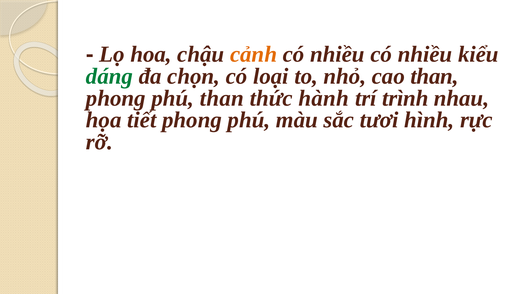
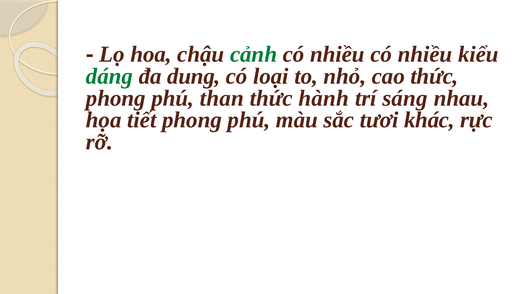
cảnh colour: orange -> green
chọn: chọn -> dung
cao than: than -> thức
trình: trình -> sáng
hình: hình -> khác
